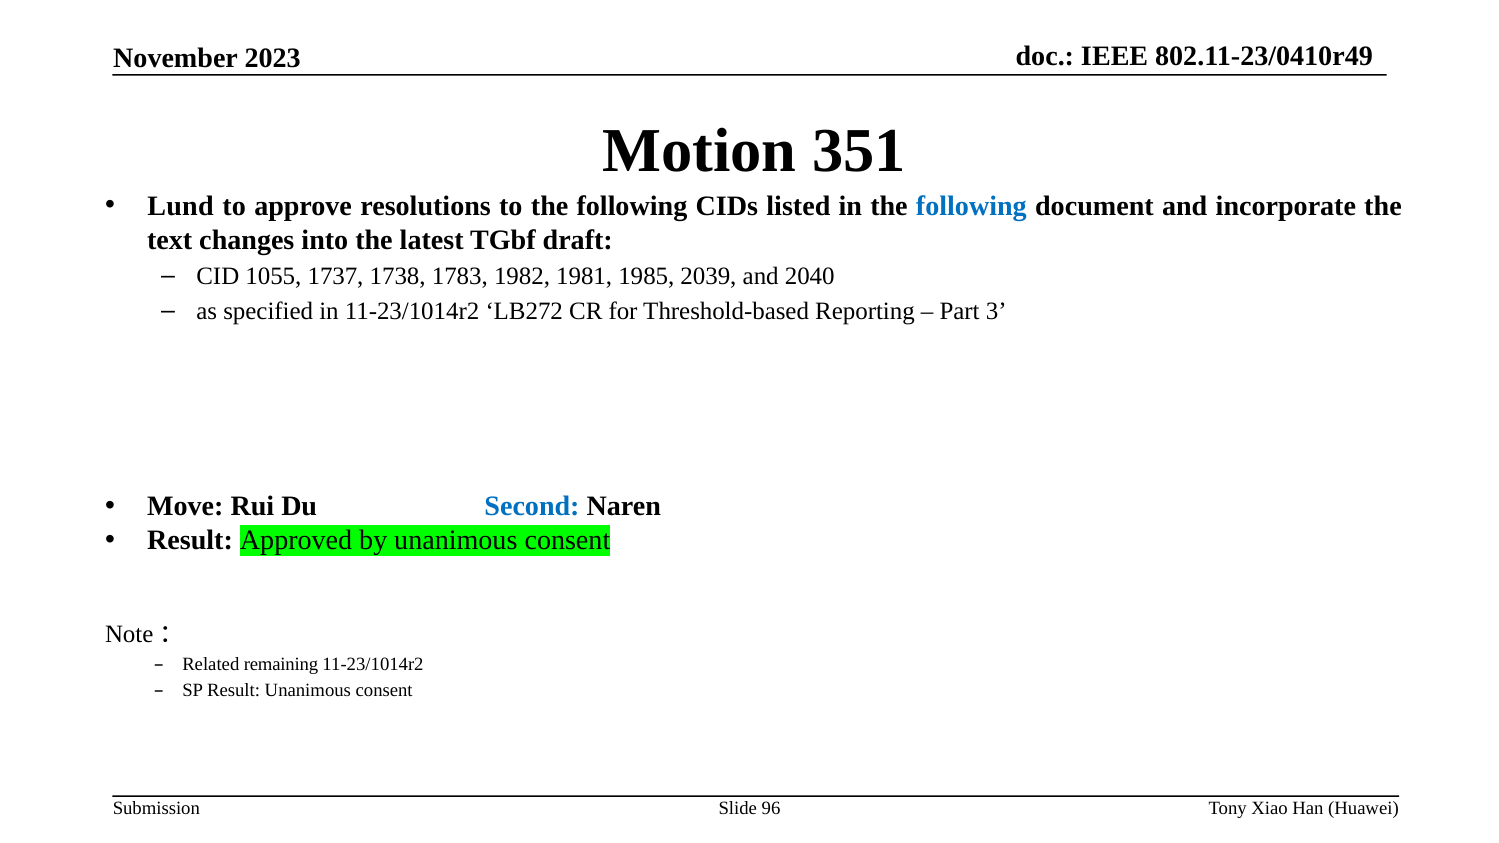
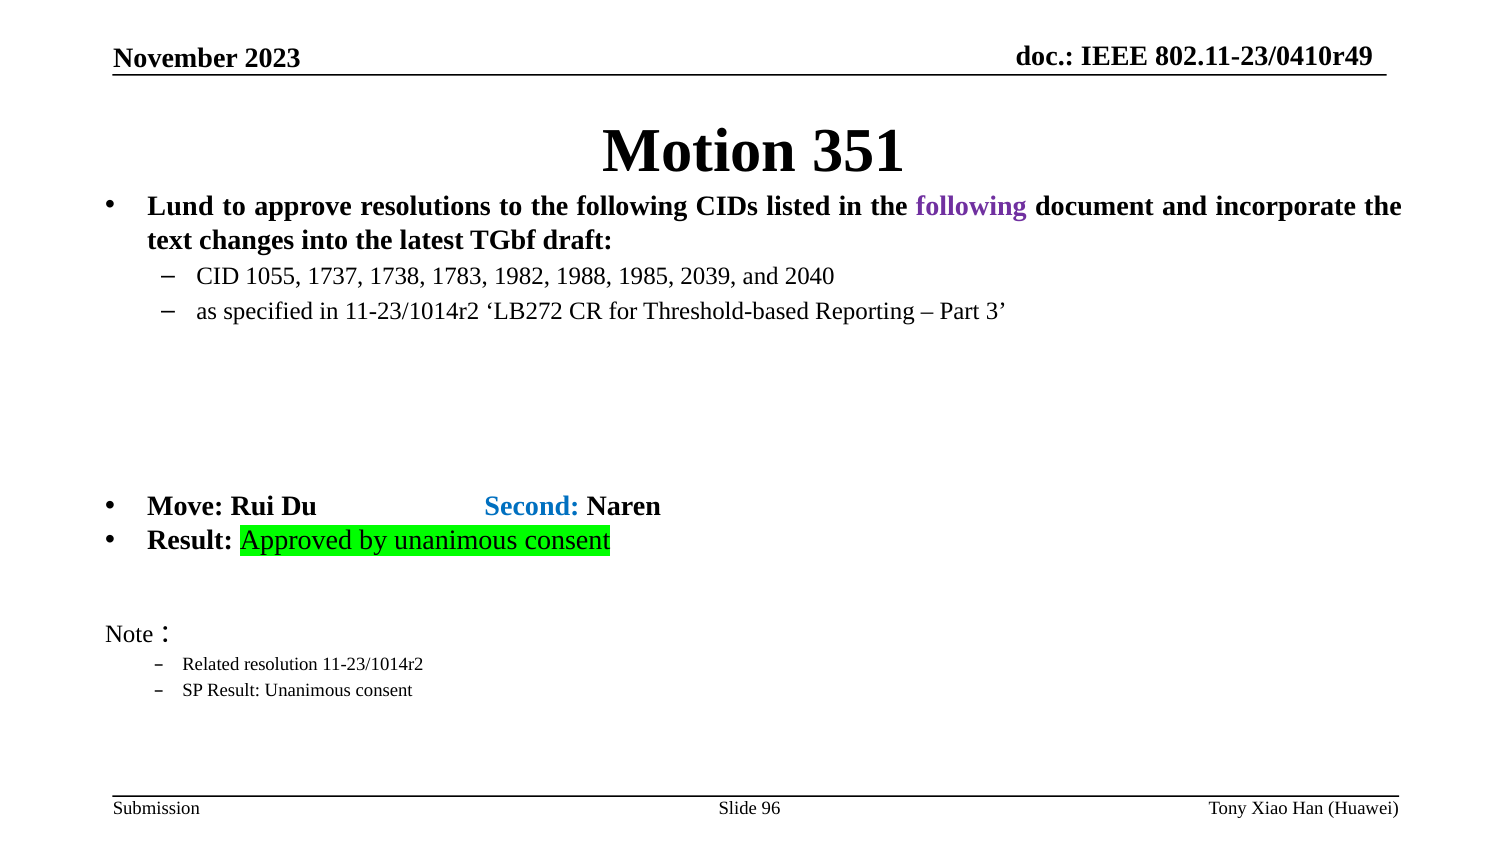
following at (971, 206) colour: blue -> purple
1981: 1981 -> 1988
remaining: remaining -> resolution
